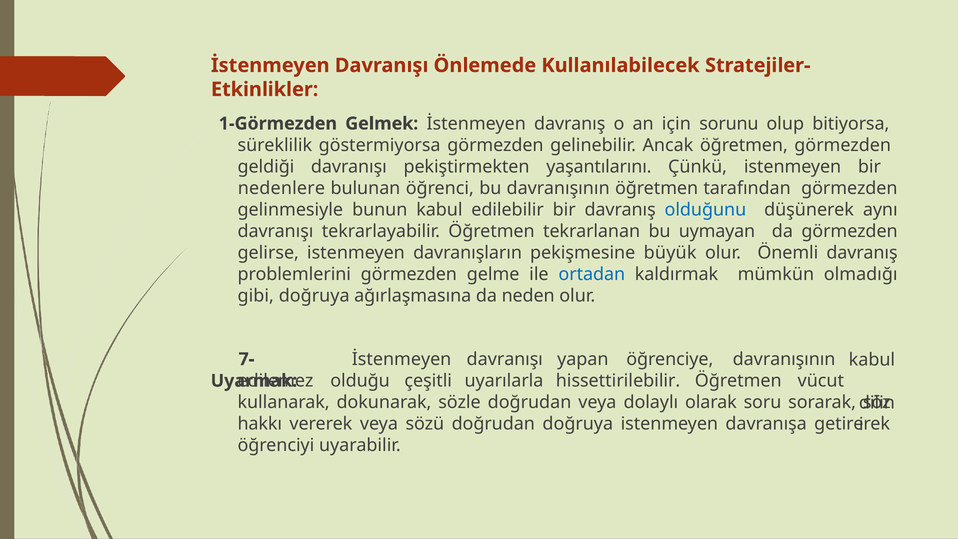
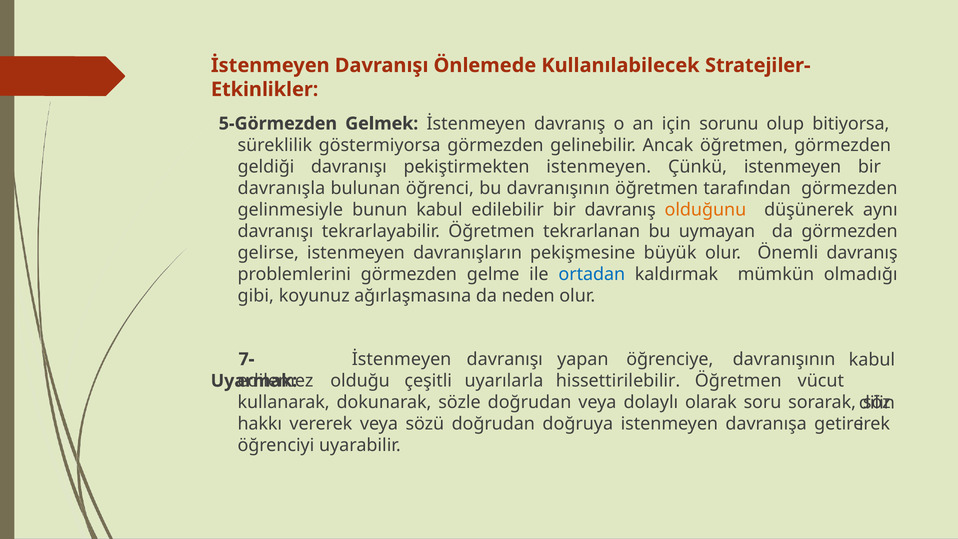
1-Görmezden: 1-Görmezden -> 5-Görmezden
pekiştirmekten yaşantılarını: yaşantılarını -> istenmeyen
nedenlere: nedenlere -> davranışla
olduğunu colour: blue -> orange
gibi doğruya: doğruya -> koyunuz
